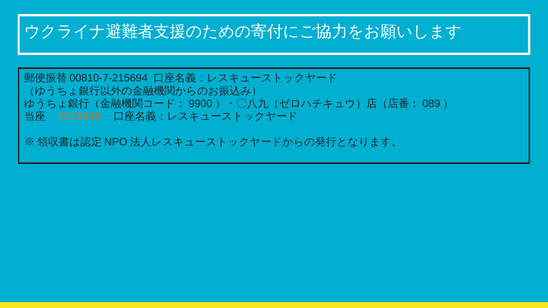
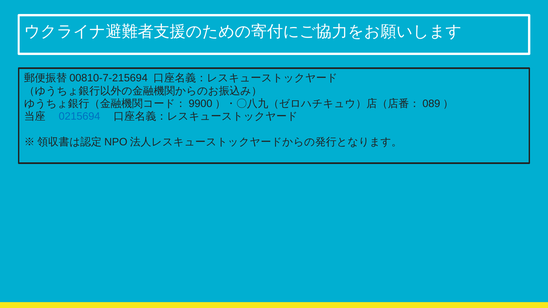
0215694 colour: orange -> blue
